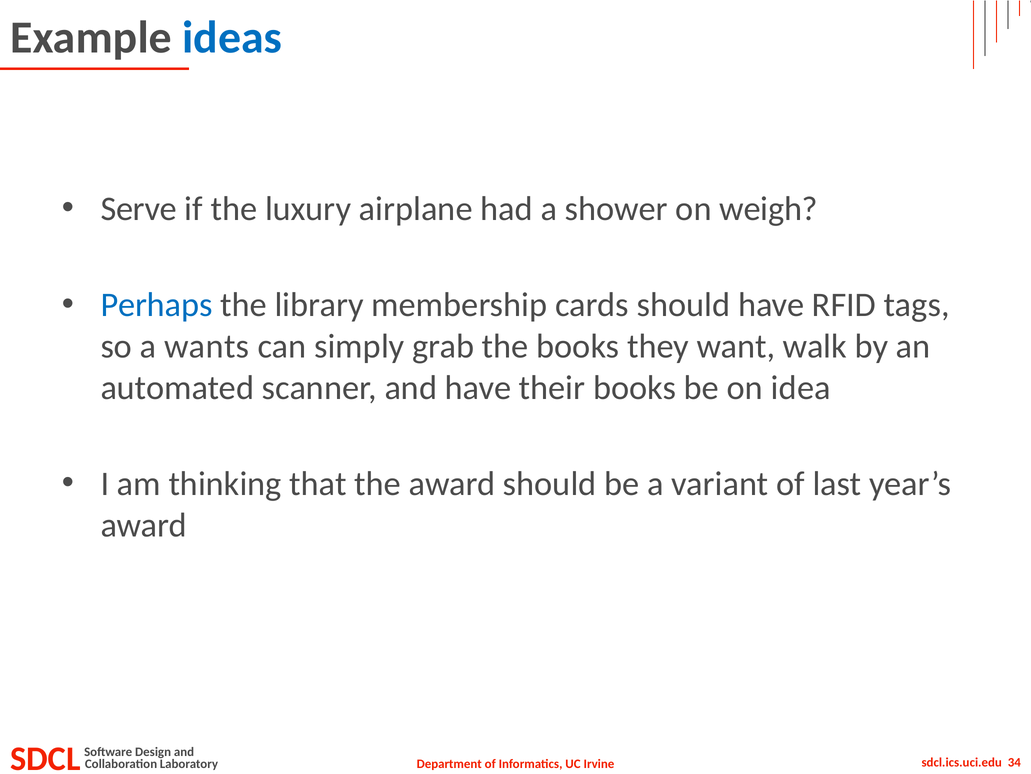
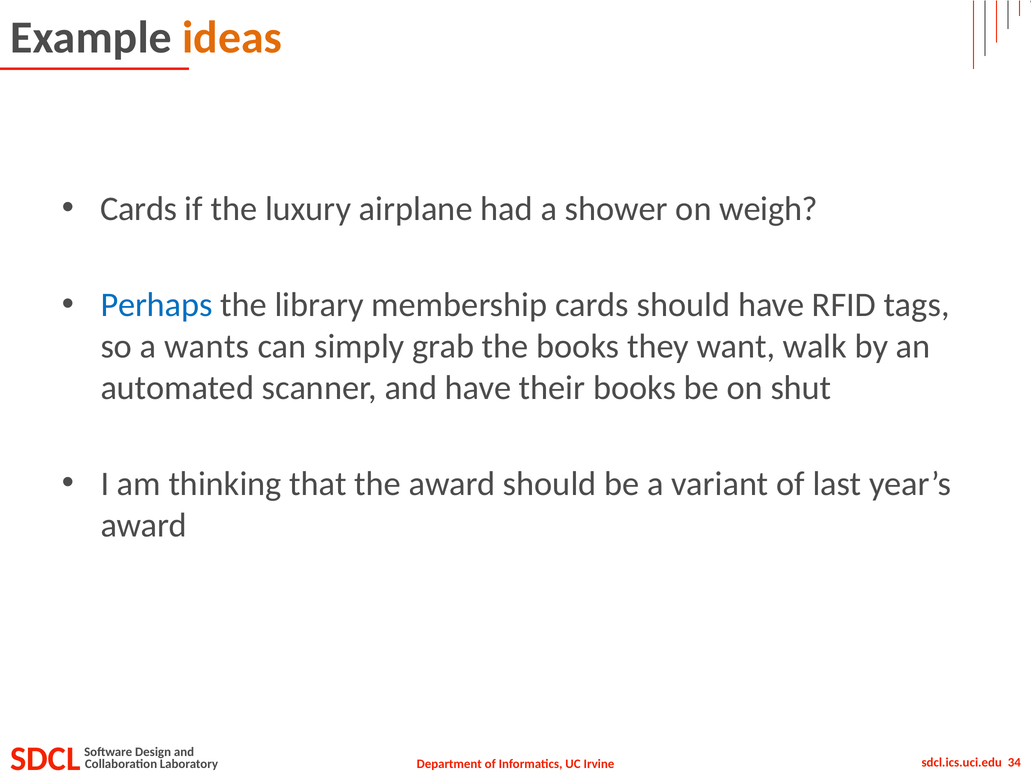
ideas colour: blue -> orange
Serve at (139, 209): Serve -> Cards
idea: idea -> shut
